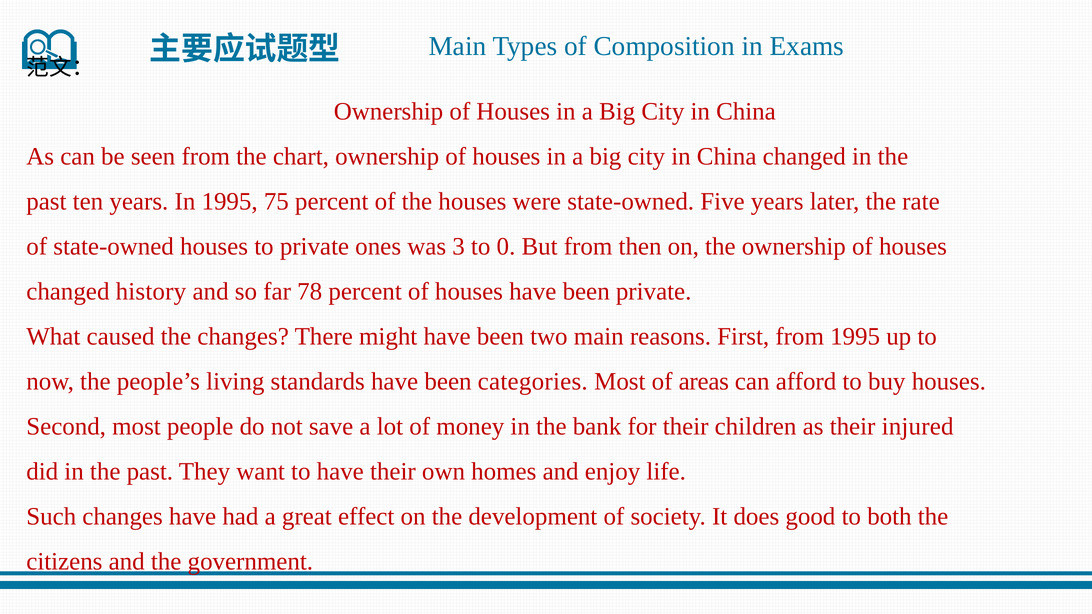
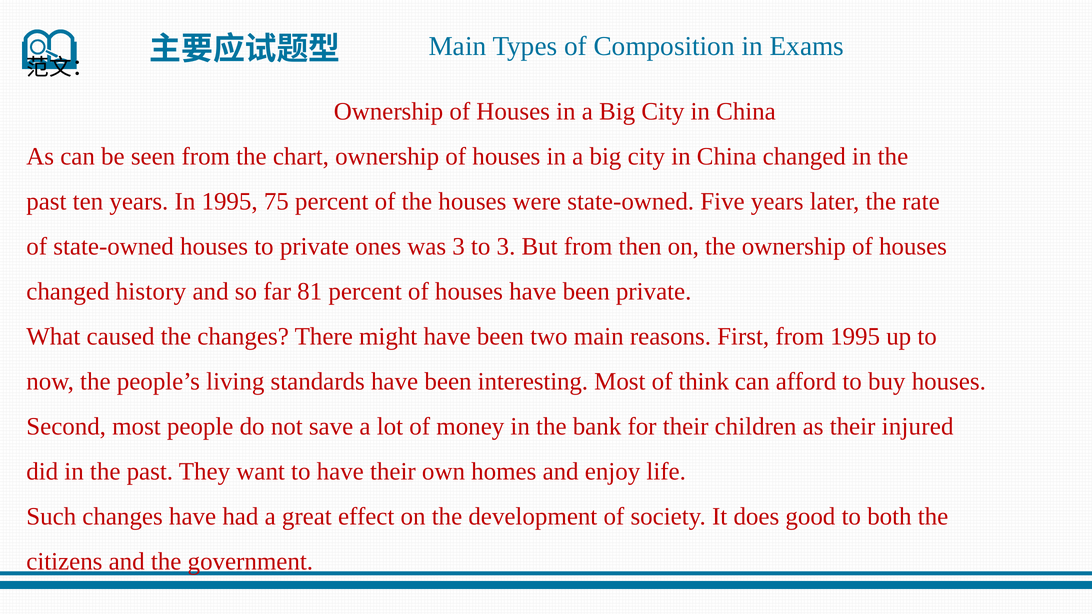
to 0: 0 -> 3
78: 78 -> 81
categories: categories -> interesting
areas: areas -> think
